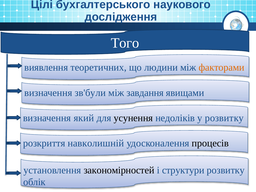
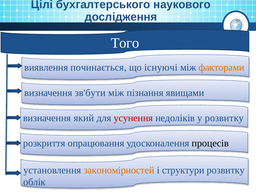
теоретичних: теоретичних -> починається
людини: людини -> існуючі
зв'були: зв'були -> зв'бути
завдання: завдання -> пізнання
усунення colour: black -> red
навколишній: навколишній -> опрацювання
закономірностей colour: black -> orange
